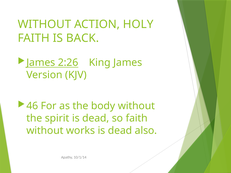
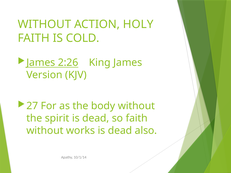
BACK: BACK -> COLD
46: 46 -> 27
